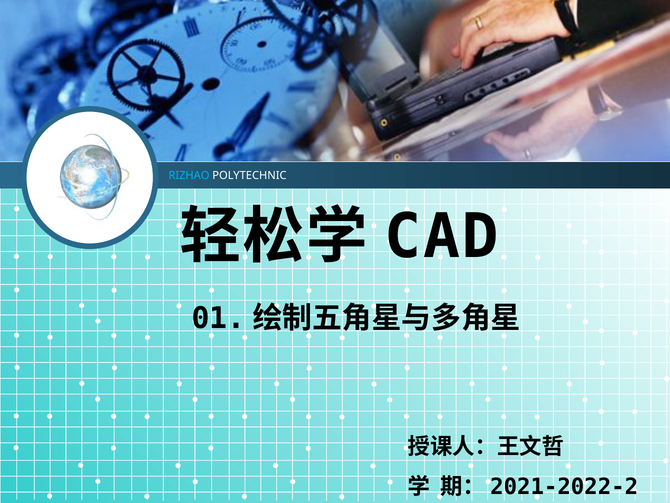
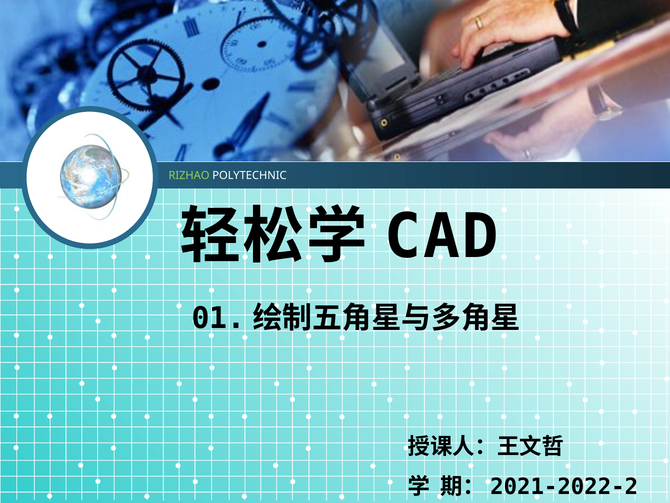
RIZHAO colour: light blue -> light green
